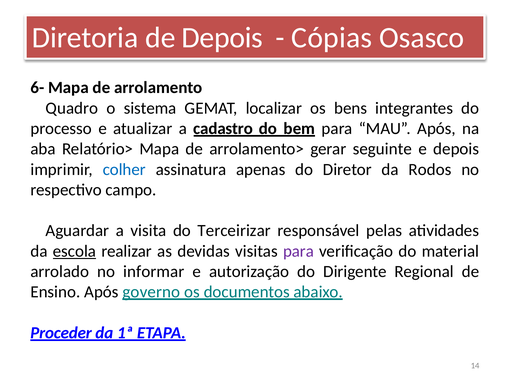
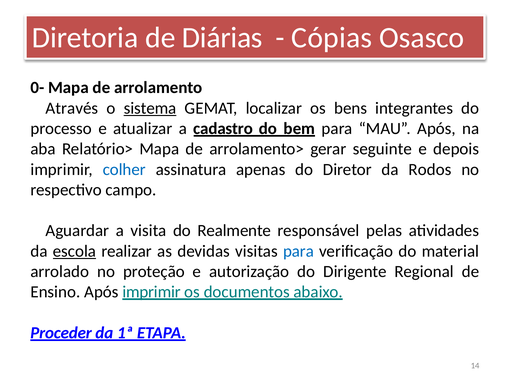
de Depois: Depois -> Diárias
6-: 6- -> 0-
Quadro: Quadro -> Através
sistema underline: none -> present
Terceirizar: Terceirizar -> Realmente
para at (298, 251) colour: purple -> blue
informar: informar -> proteção
Após governo: governo -> imprimir
